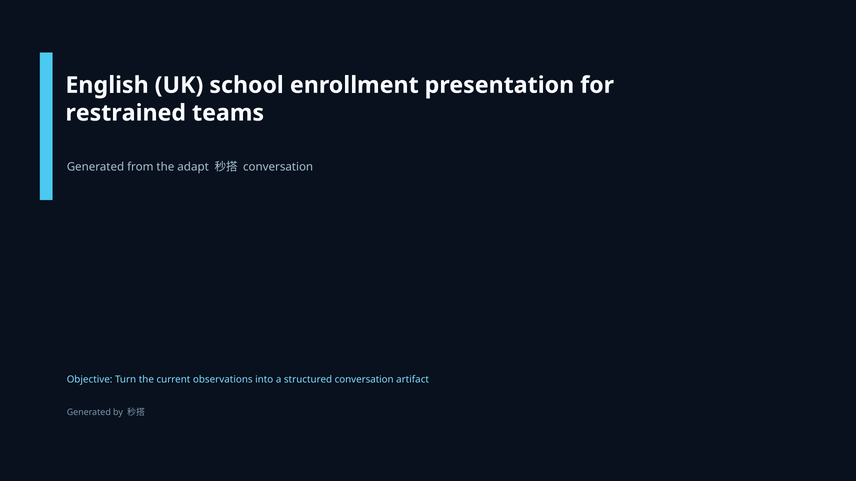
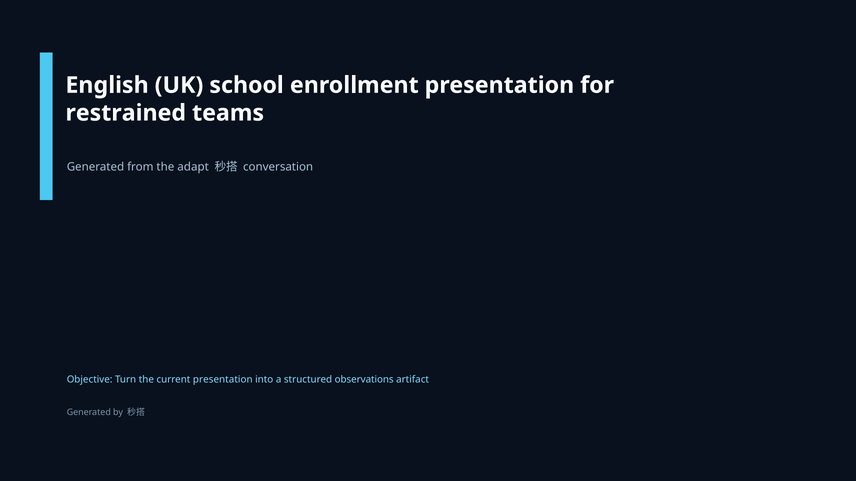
current observations: observations -> presentation
structured conversation: conversation -> observations
